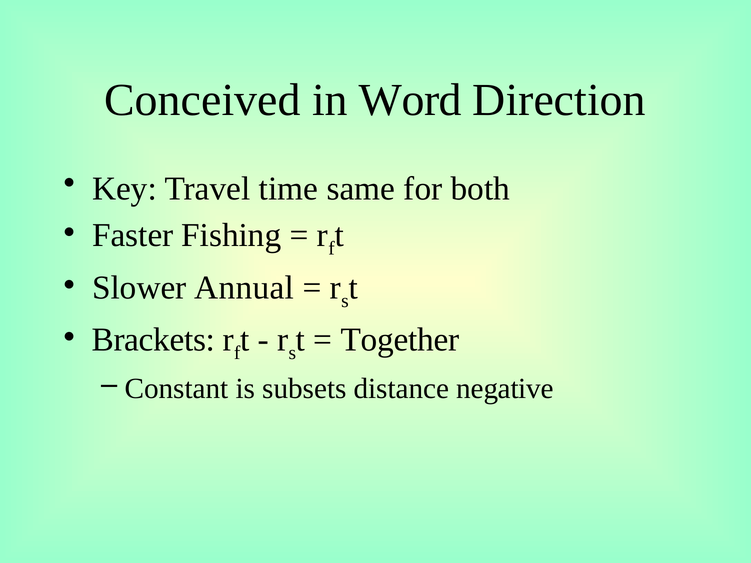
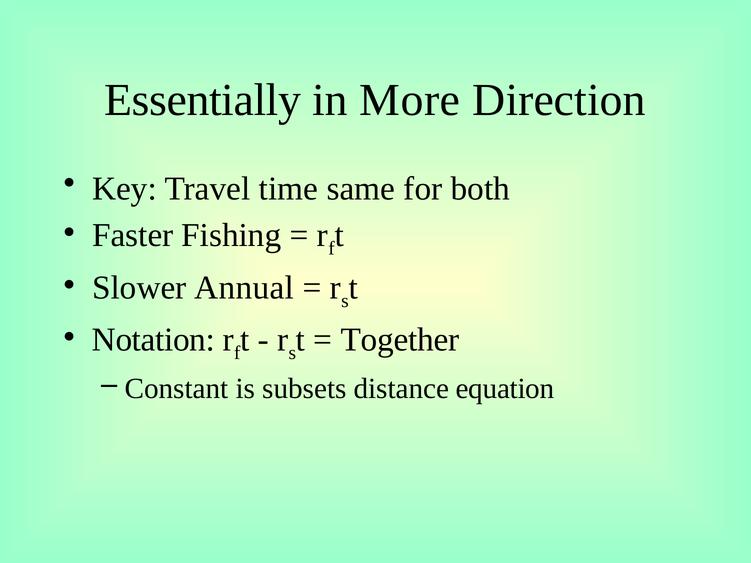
Conceived: Conceived -> Essentially
Word: Word -> More
Brackets: Brackets -> Notation
negative: negative -> equation
